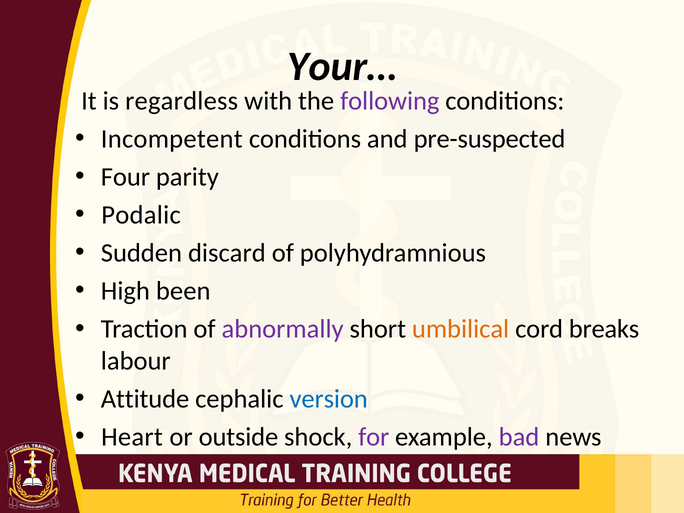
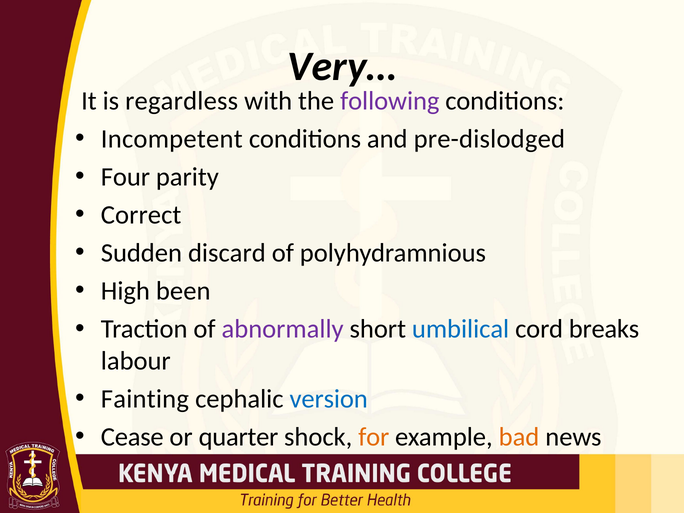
Your…: Your… -> Very…
pre-suspected: pre-suspected -> pre-dislodged
Podalic: Podalic -> Correct
umbilical colour: orange -> blue
Attitude: Attitude -> Fainting
Heart: Heart -> Cease
outside: outside -> quarter
for colour: purple -> orange
bad colour: purple -> orange
